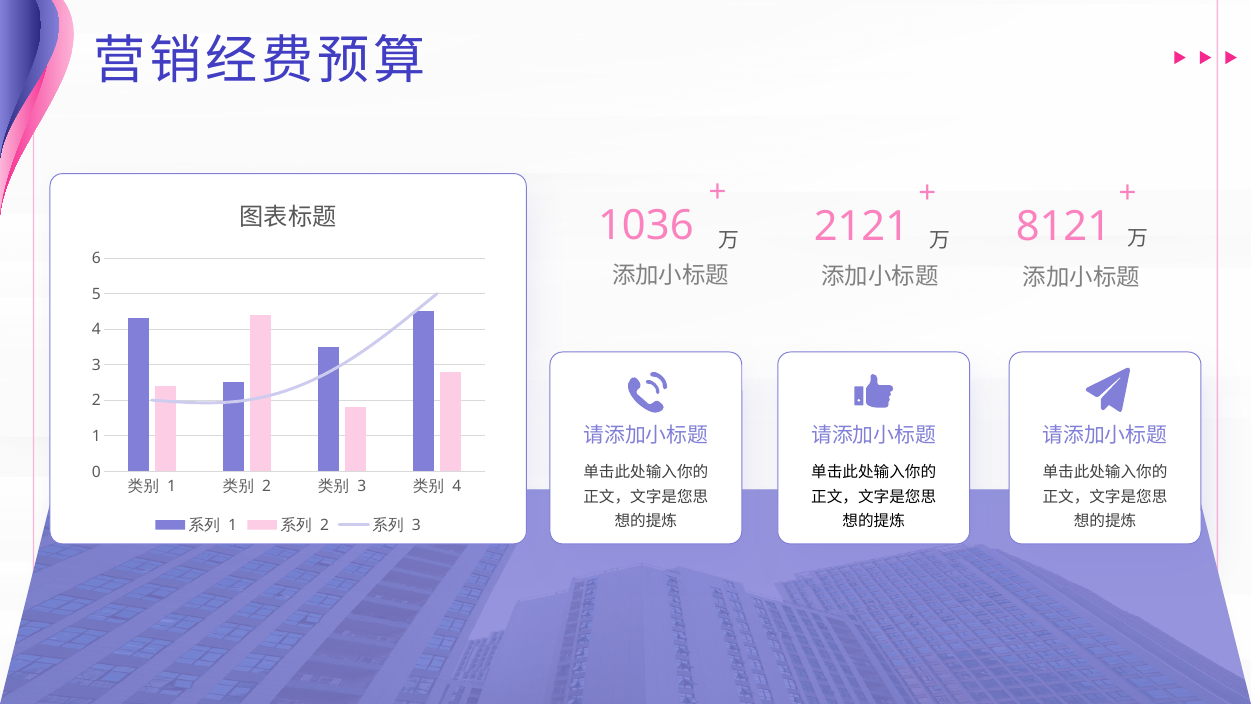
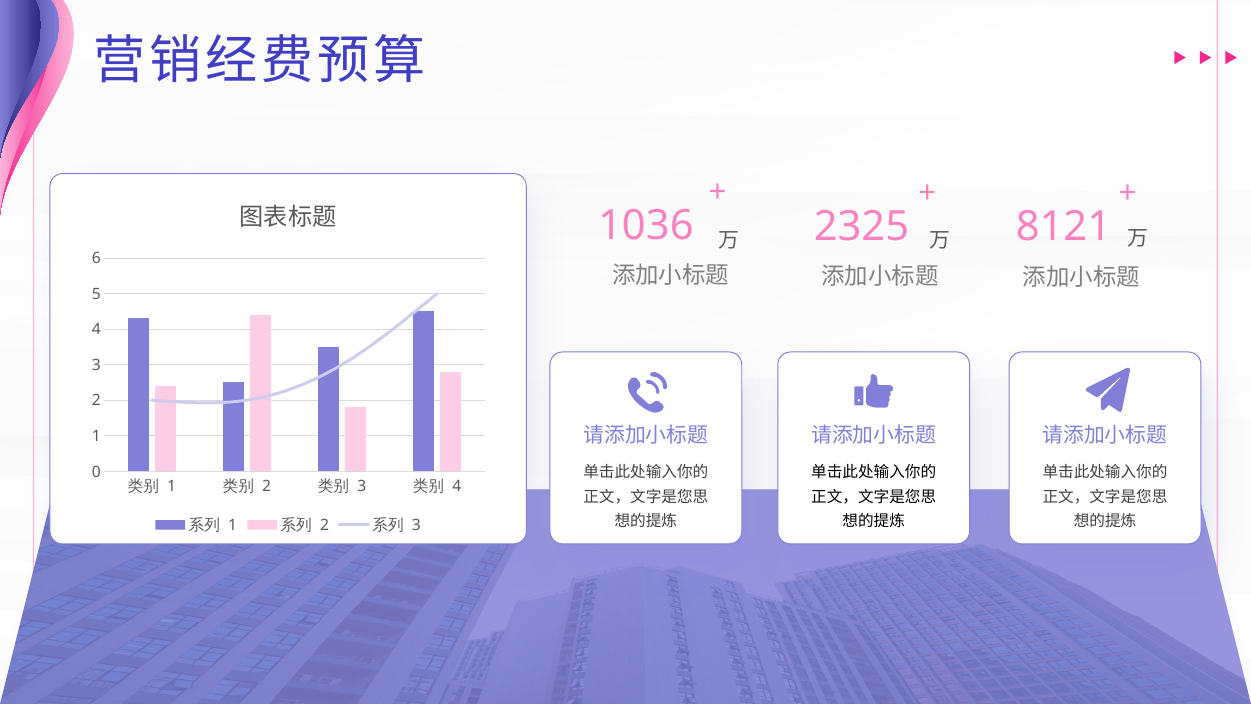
2121: 2121 -> 2325
